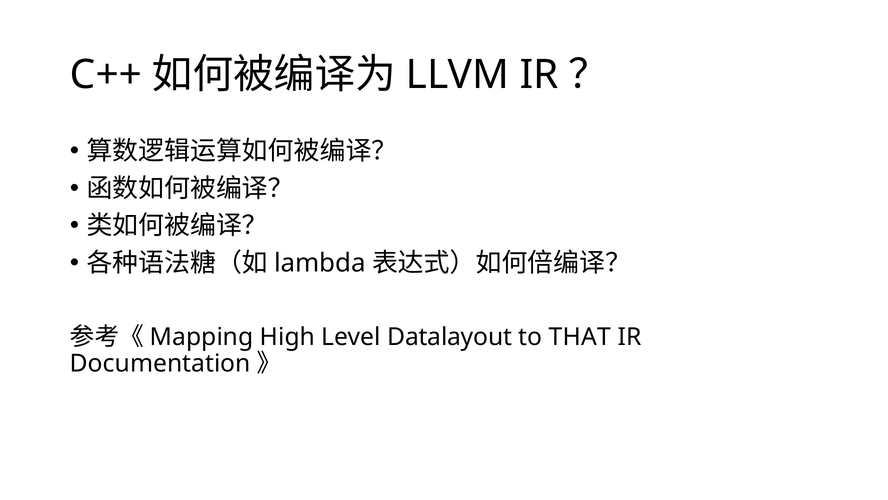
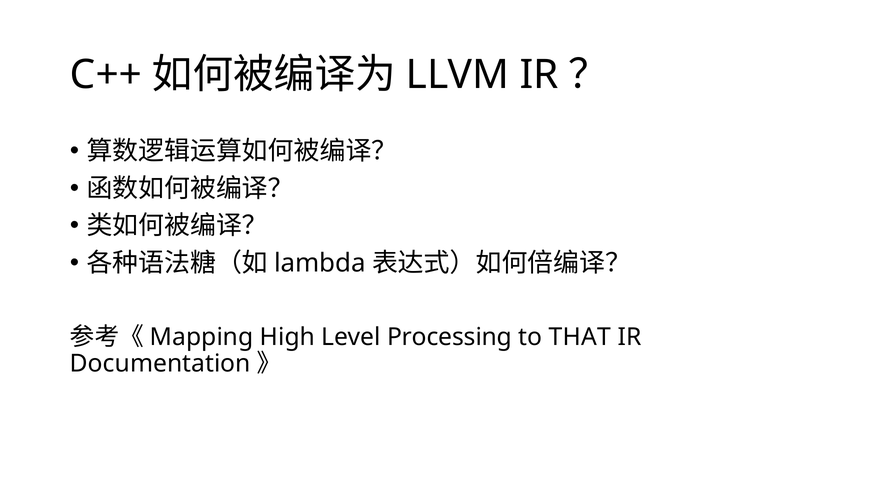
Datalayout: Datalayout -> Processing
